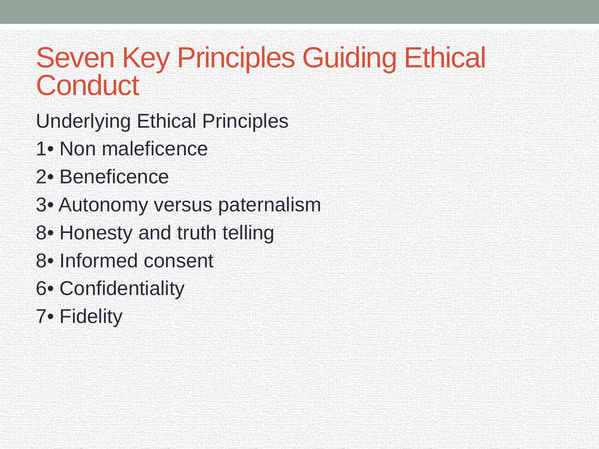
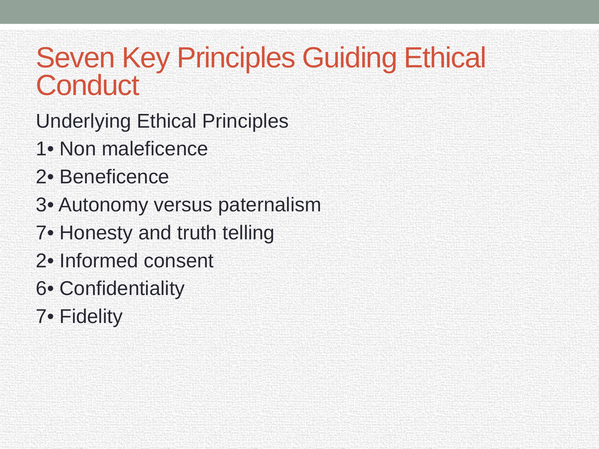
8• at (45, 233): 8• -> 7•
8• at (45, 261): 8• -> 2•
